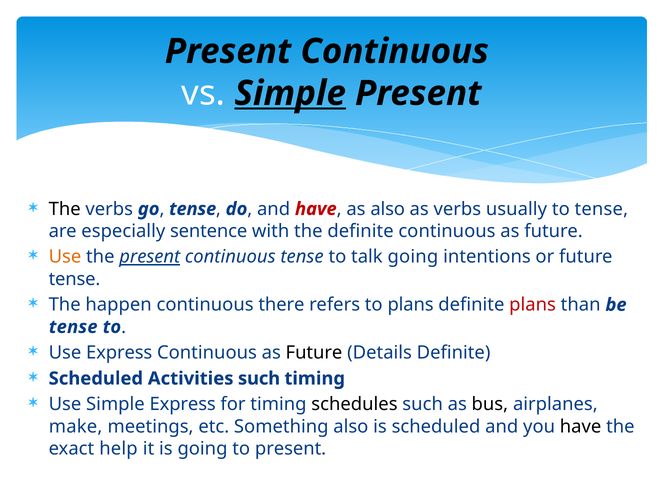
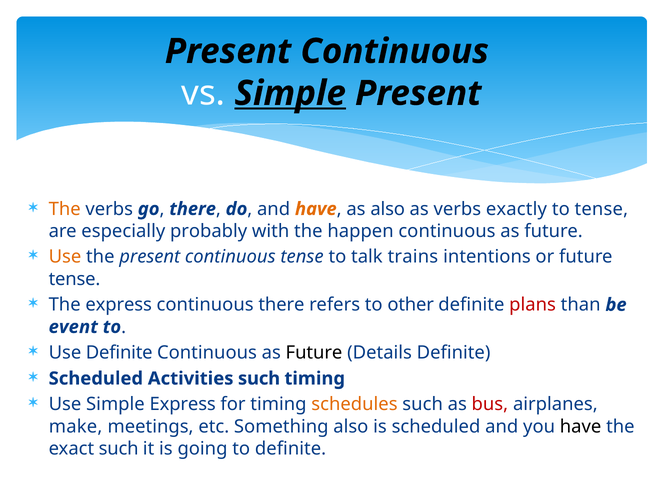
The at (65, 209) colour: black -> orange
tense at (193, 209): tense -> there
have at (316, 209) colour: red -> orange
usually: usually -> exactly
sentence: sentence -> probably
the definite: definite -> happen
present at (150, 257) underline: present -> none
talk going: going -> trains
The happen: happen -> express
to plans: plans -> other
tense at (73, 327): tense -> event
Use Express: Express -> Definite
schedules colour: black -> orange
bus colour: black -> red
exact help: help -> such
to present: present -> definite
